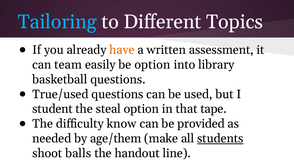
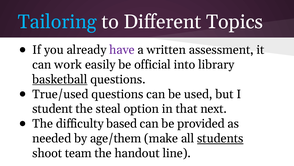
have colour: orange -> purple
team: team -> work
be option: option -> official
basketball underline: none -> present
tape: tape -> next
know: know -> based
balls: balls -> team
